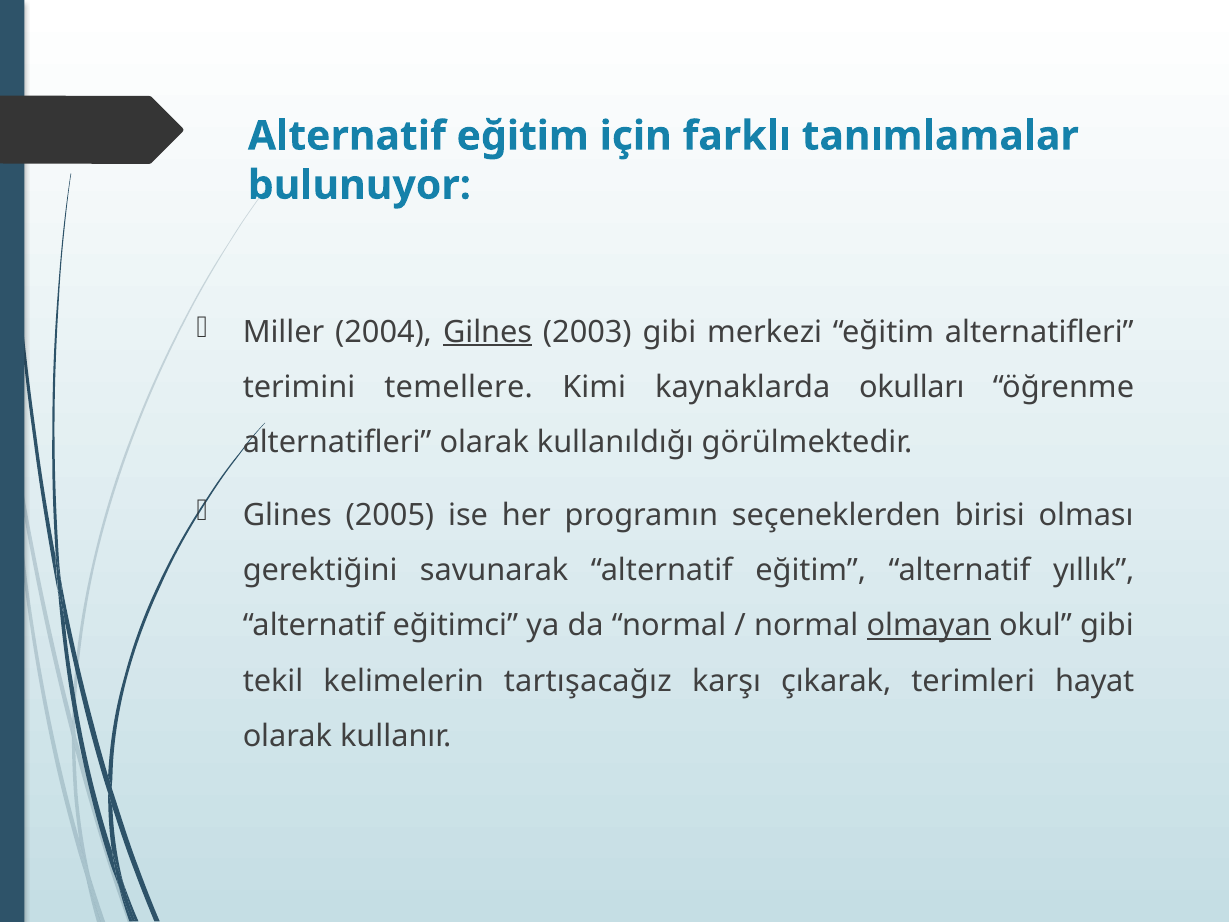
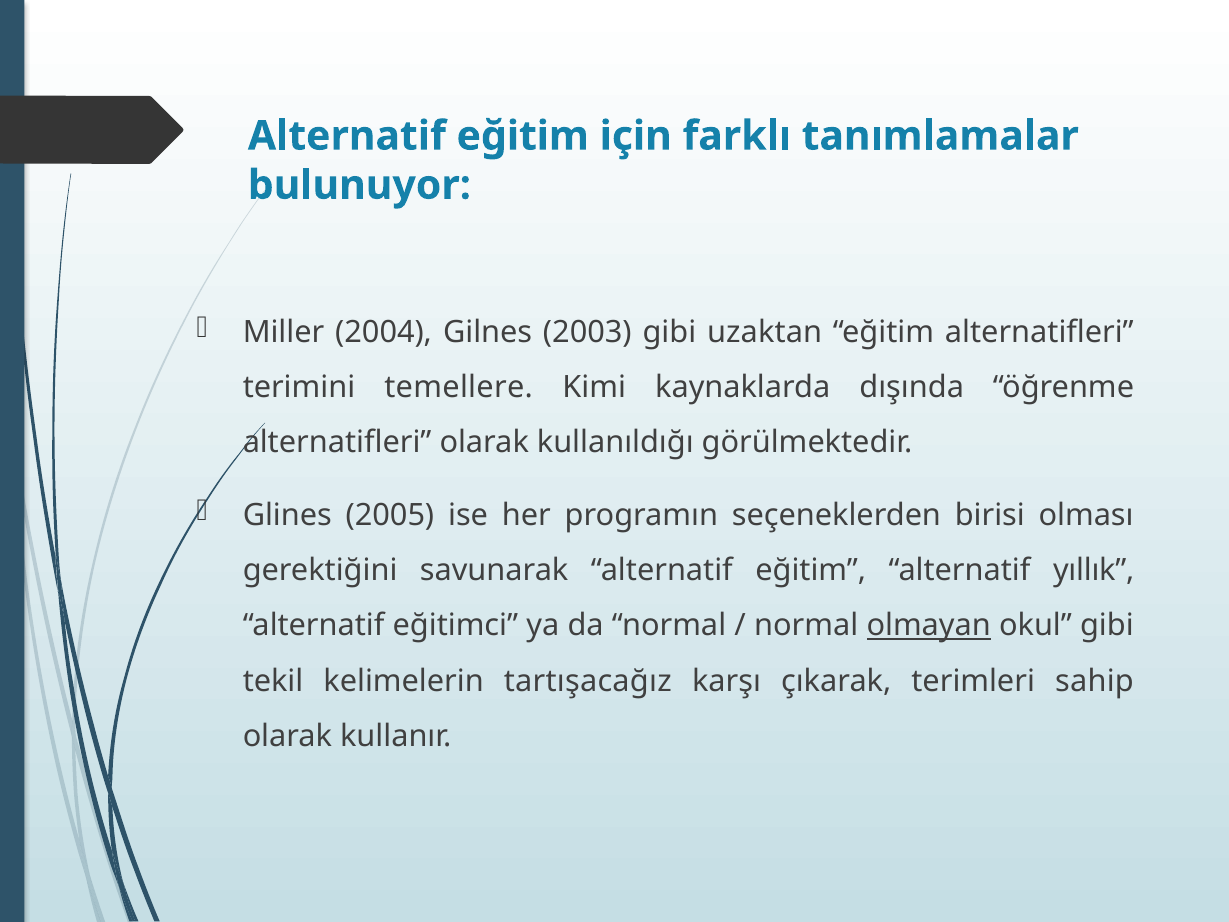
Gilnes underline: present -> none
merkezi: merkezi -> uzaktan
okulları: okulları -> dışında
hayat: hayat -> sahip
